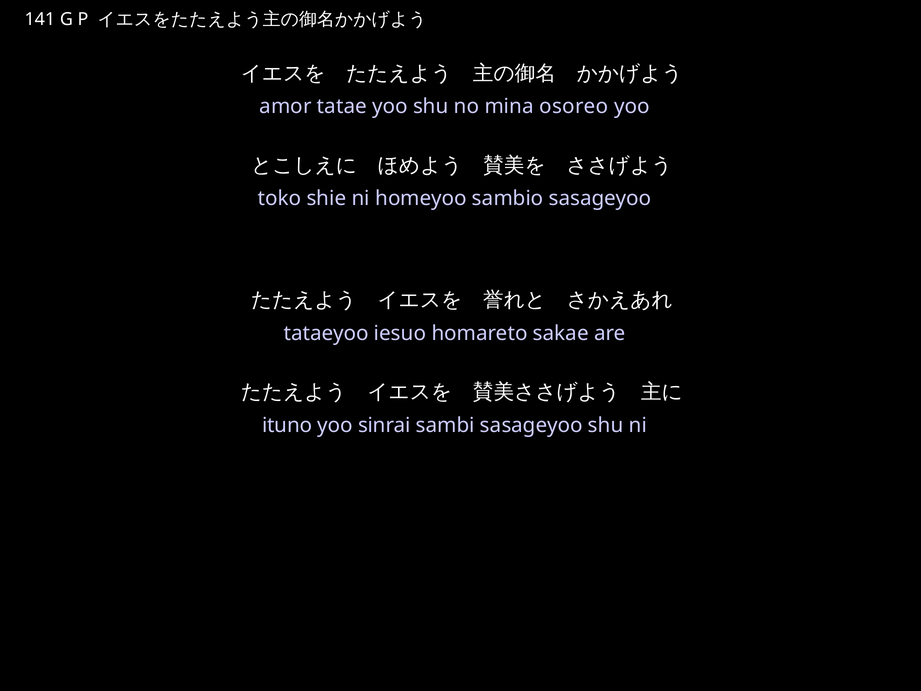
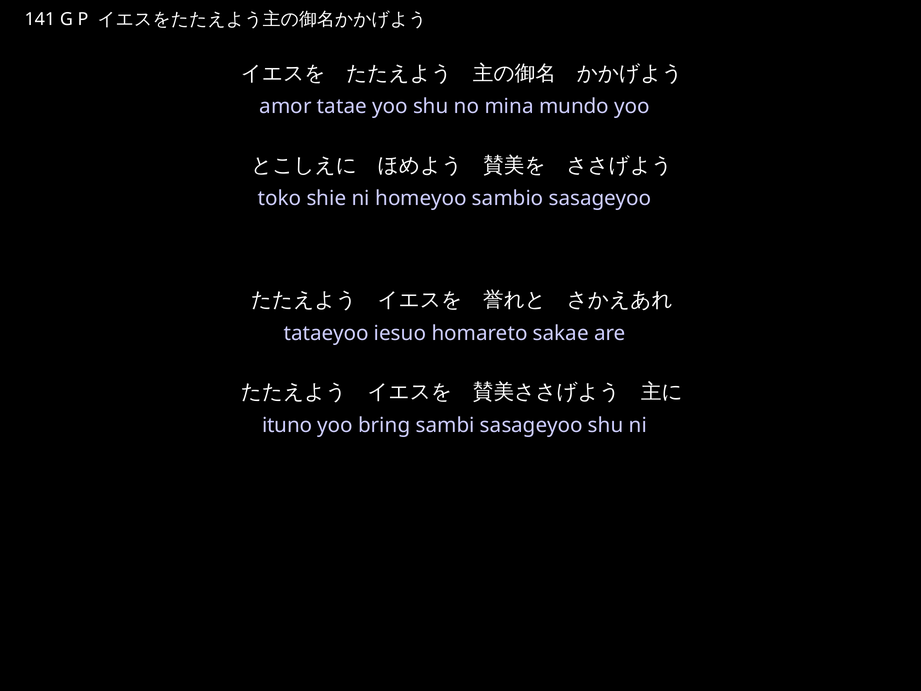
osoreo: osoreo -> mundo
sinrai: sinrai -> bring
